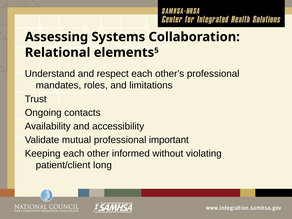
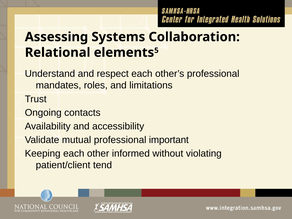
long: long -> tend
